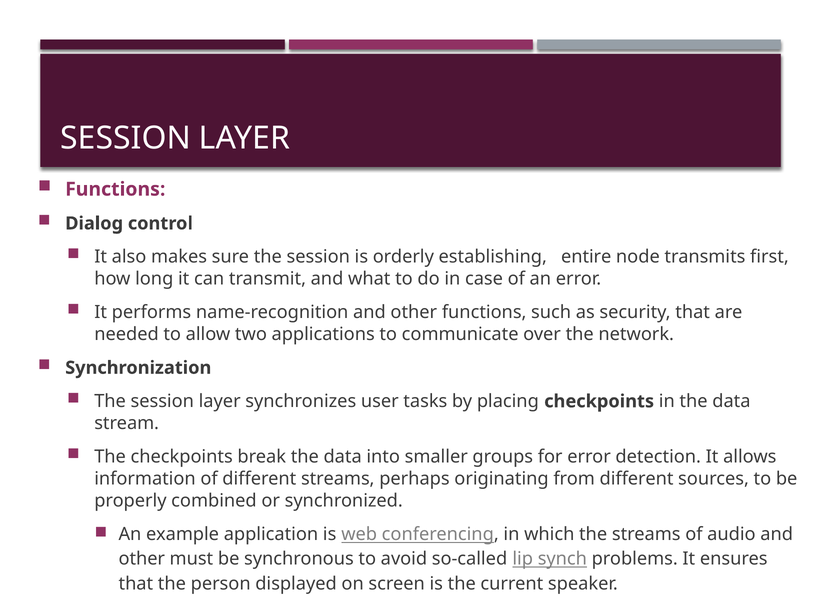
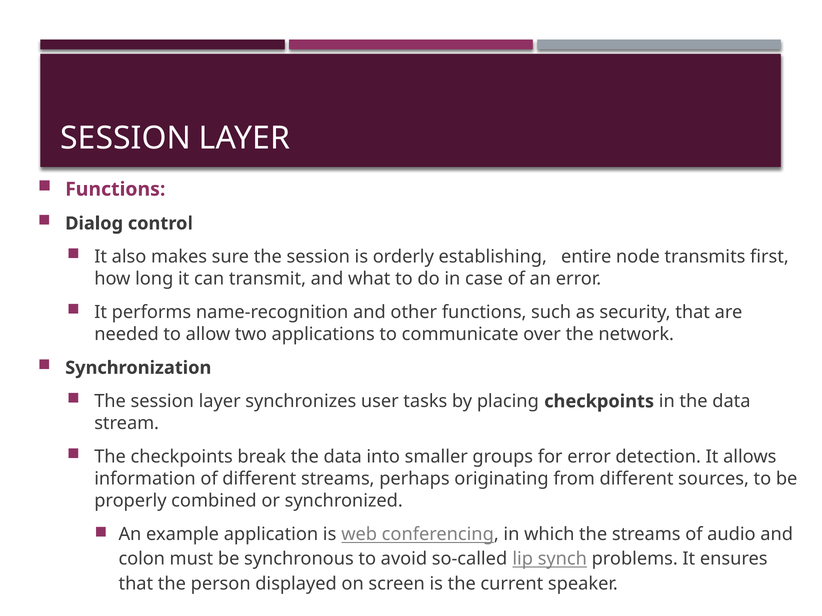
other at (142, 559): other -> colon
